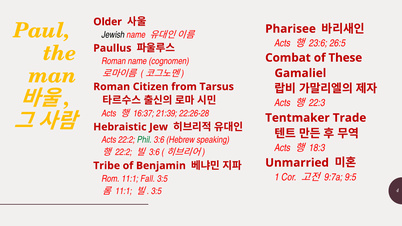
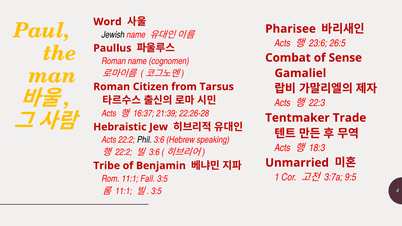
Older: Older -> Word
These: These -> Sense
Phil colour: green -> black
9:7a: 9:7a -> 3:7a
